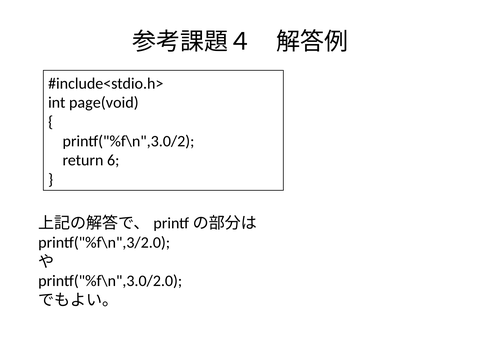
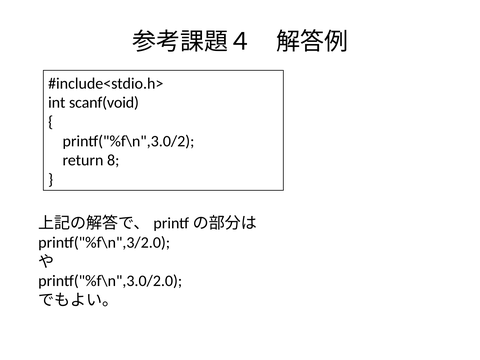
page(void: page(void -> scanf(void
6: 6 -> 8
